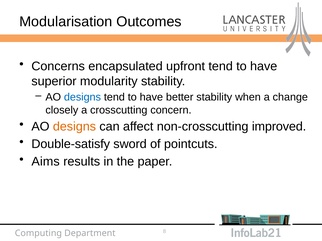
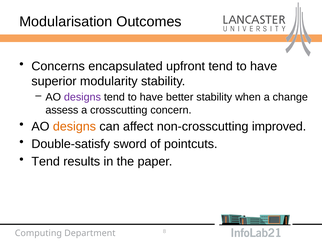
designs at (82, 97) colour: blue -> purple
closely: closely -> assess
Aims at (46, 162): Aims -> Tend
